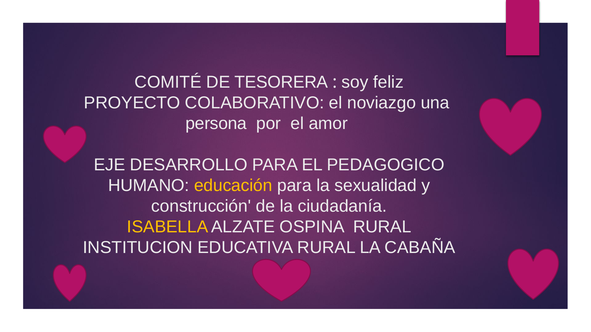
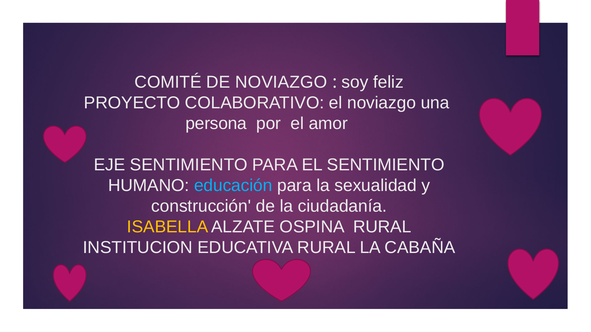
DE TESORERA: TESORERA -> NOVIAZGO
DESARROLLO at (189, 165): DESARROLLO -> SENTIMIENTO
EL PEDAGOGICO: PEDAGOGICO -> SENTIMIENTO
educación colour: yellow -> light blue
